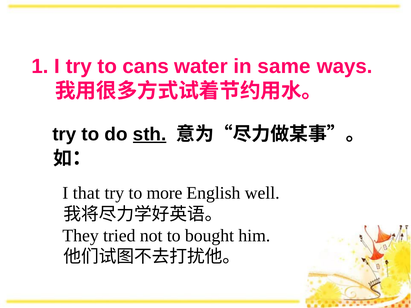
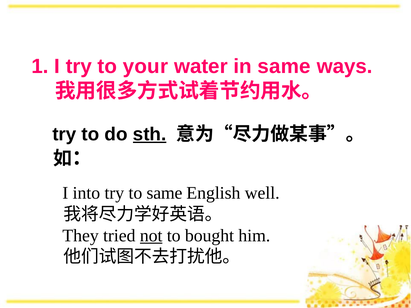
cans: cans -> your
that: that -> into
to more: more -> same
not underline: none -> present
